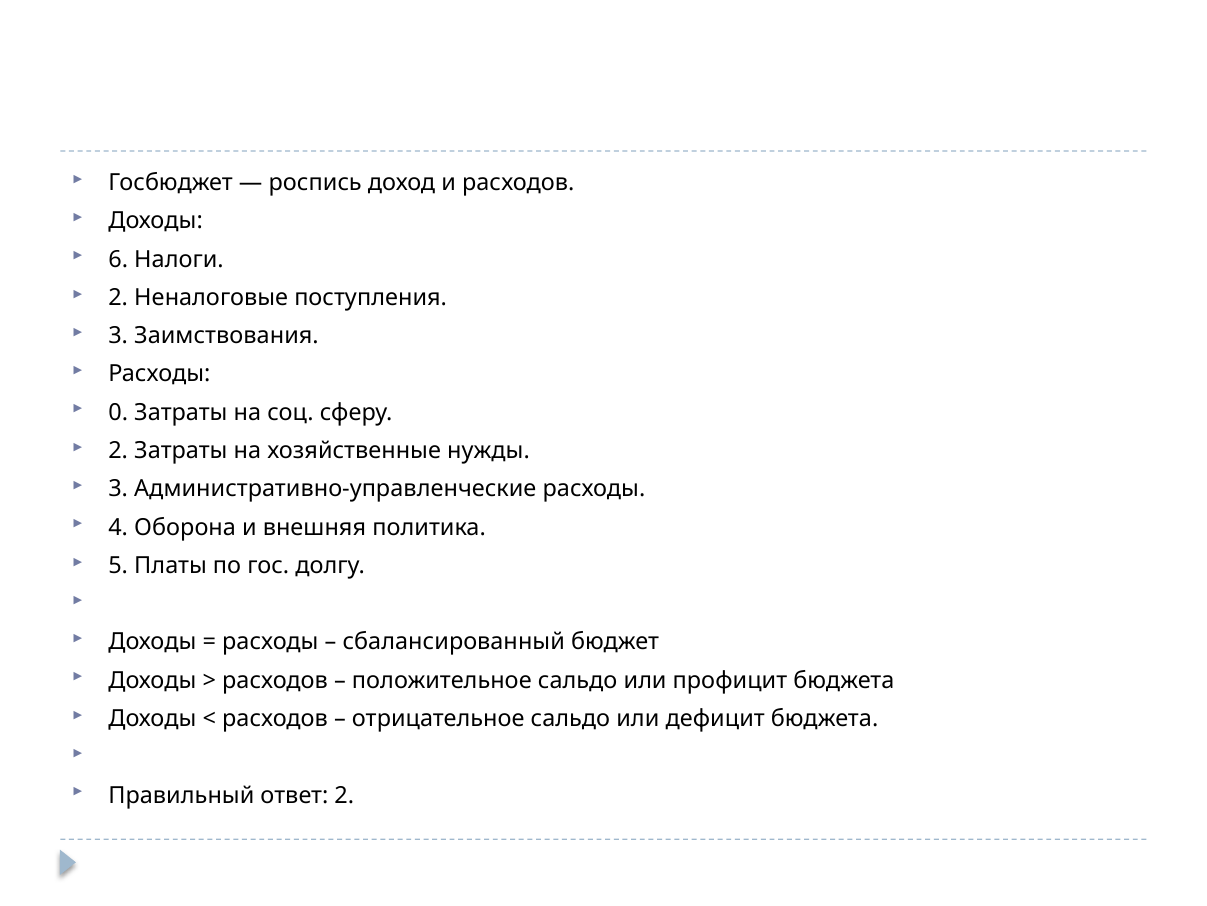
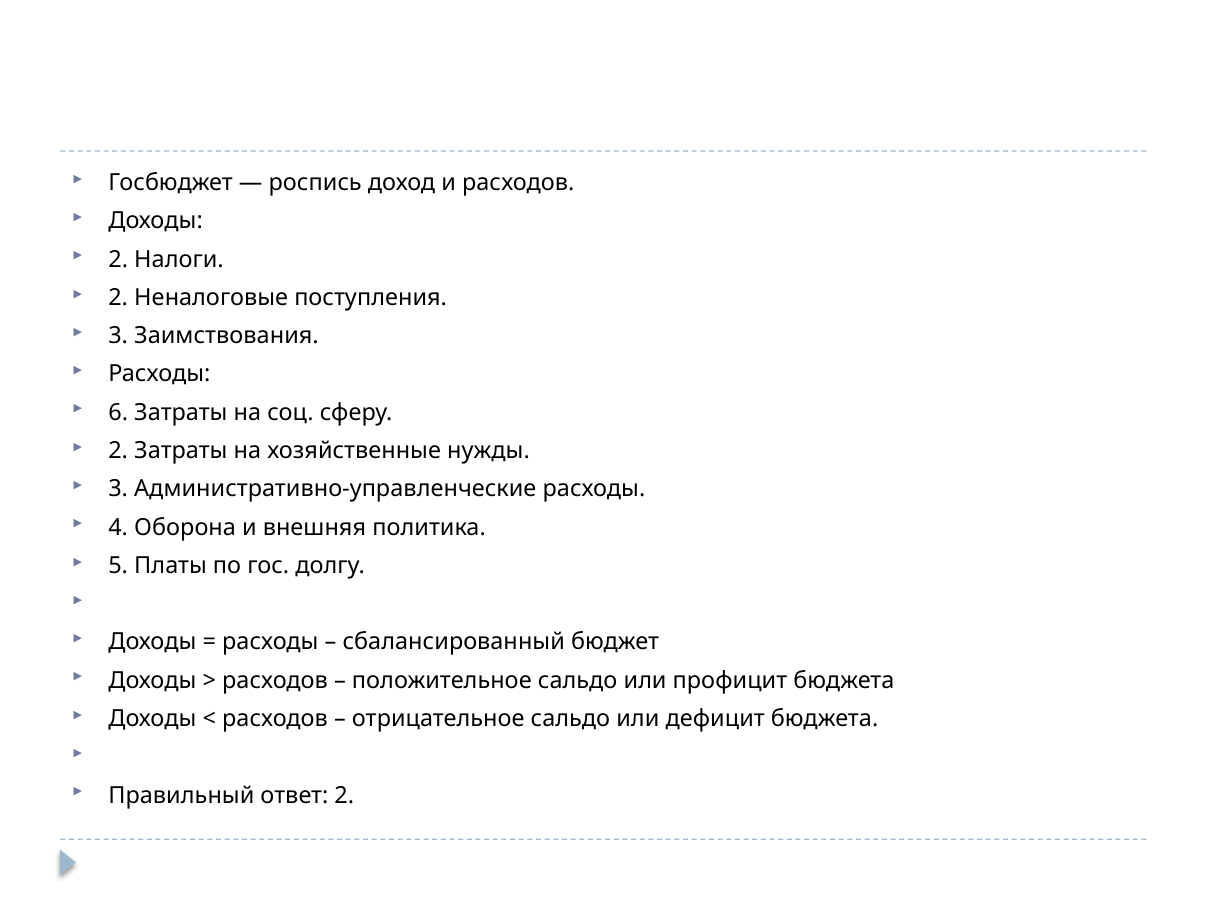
6 at (118, 259): 6 -> 2
0: 0 -> 6
